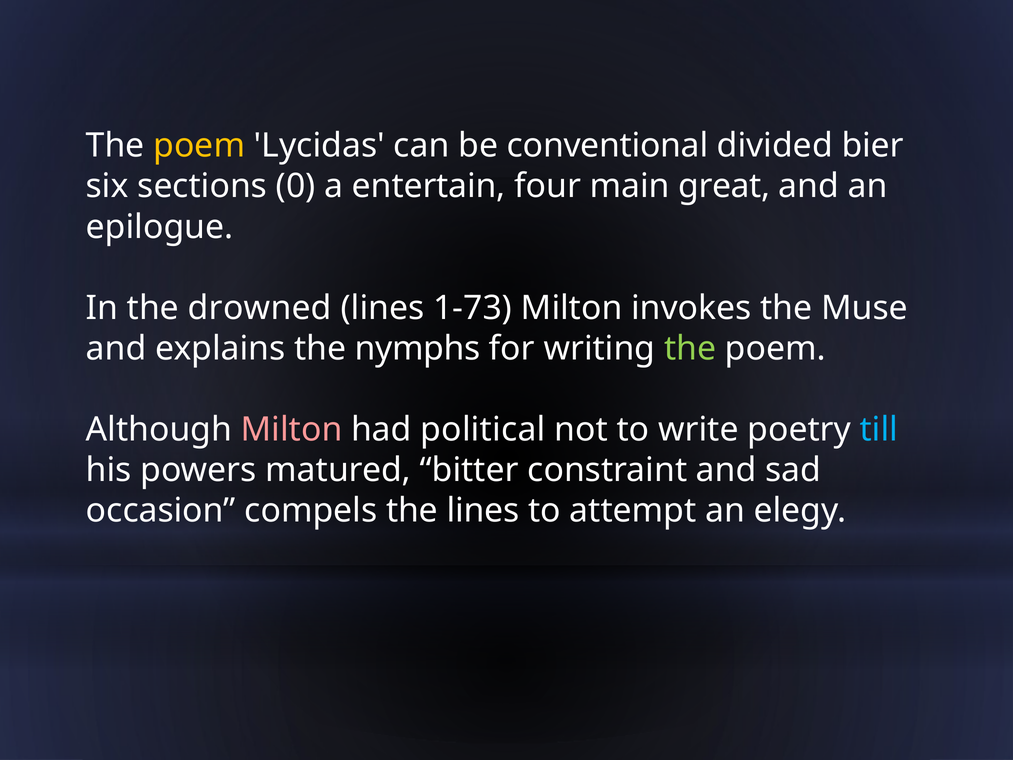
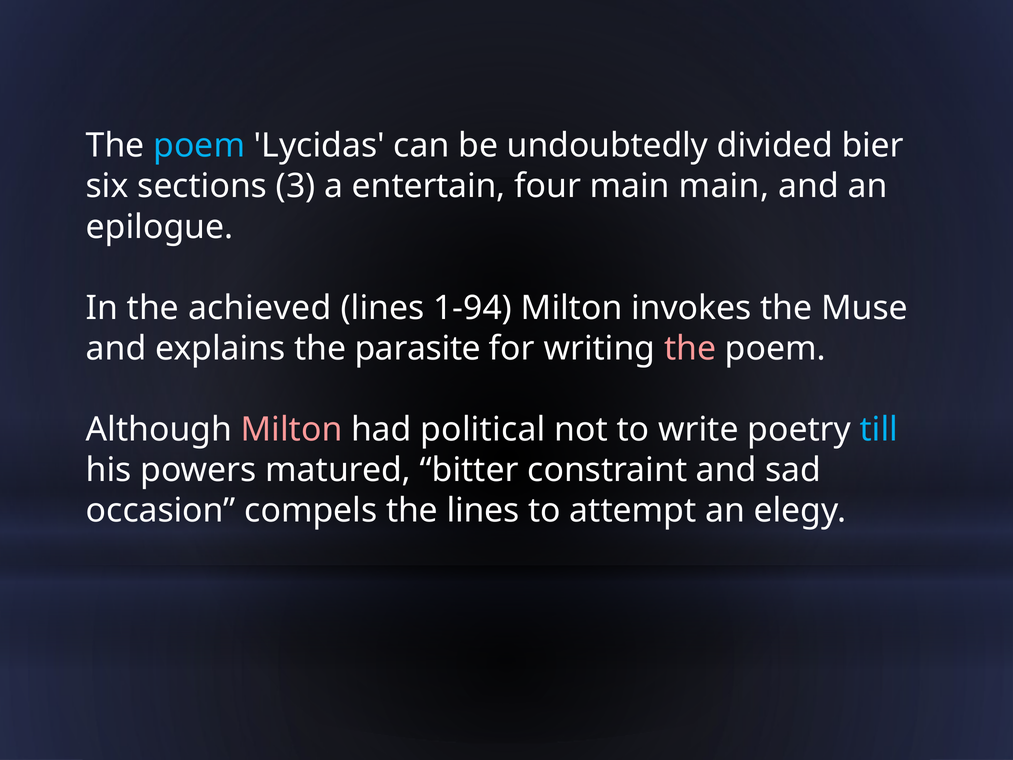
poem at (199, 146) colour: yellow -> light blue
conventional: conventional -> undoubtedly
0: 0 -> 3
main great: great -> main
drowned: drowned -> achieved
1-73: 1-73 -> 1-94
nymphs: nymphs -> parasite
the at (690, 348) colour: light green -> pink
